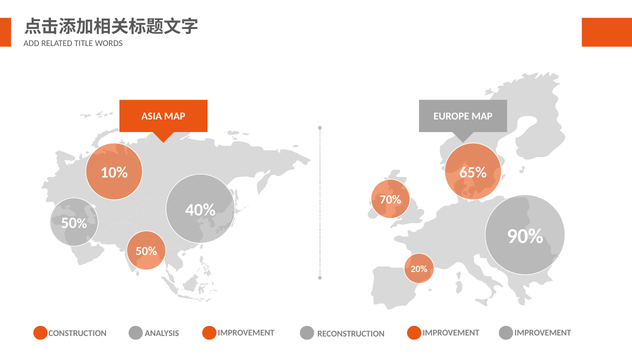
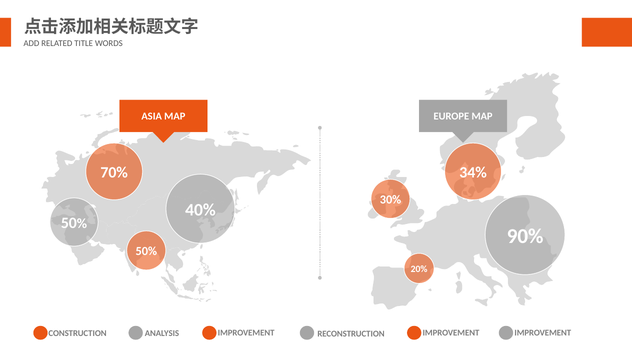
10%: 10% -> 70%
65%: 65% -> 34%
70%: 70% -> 30%
